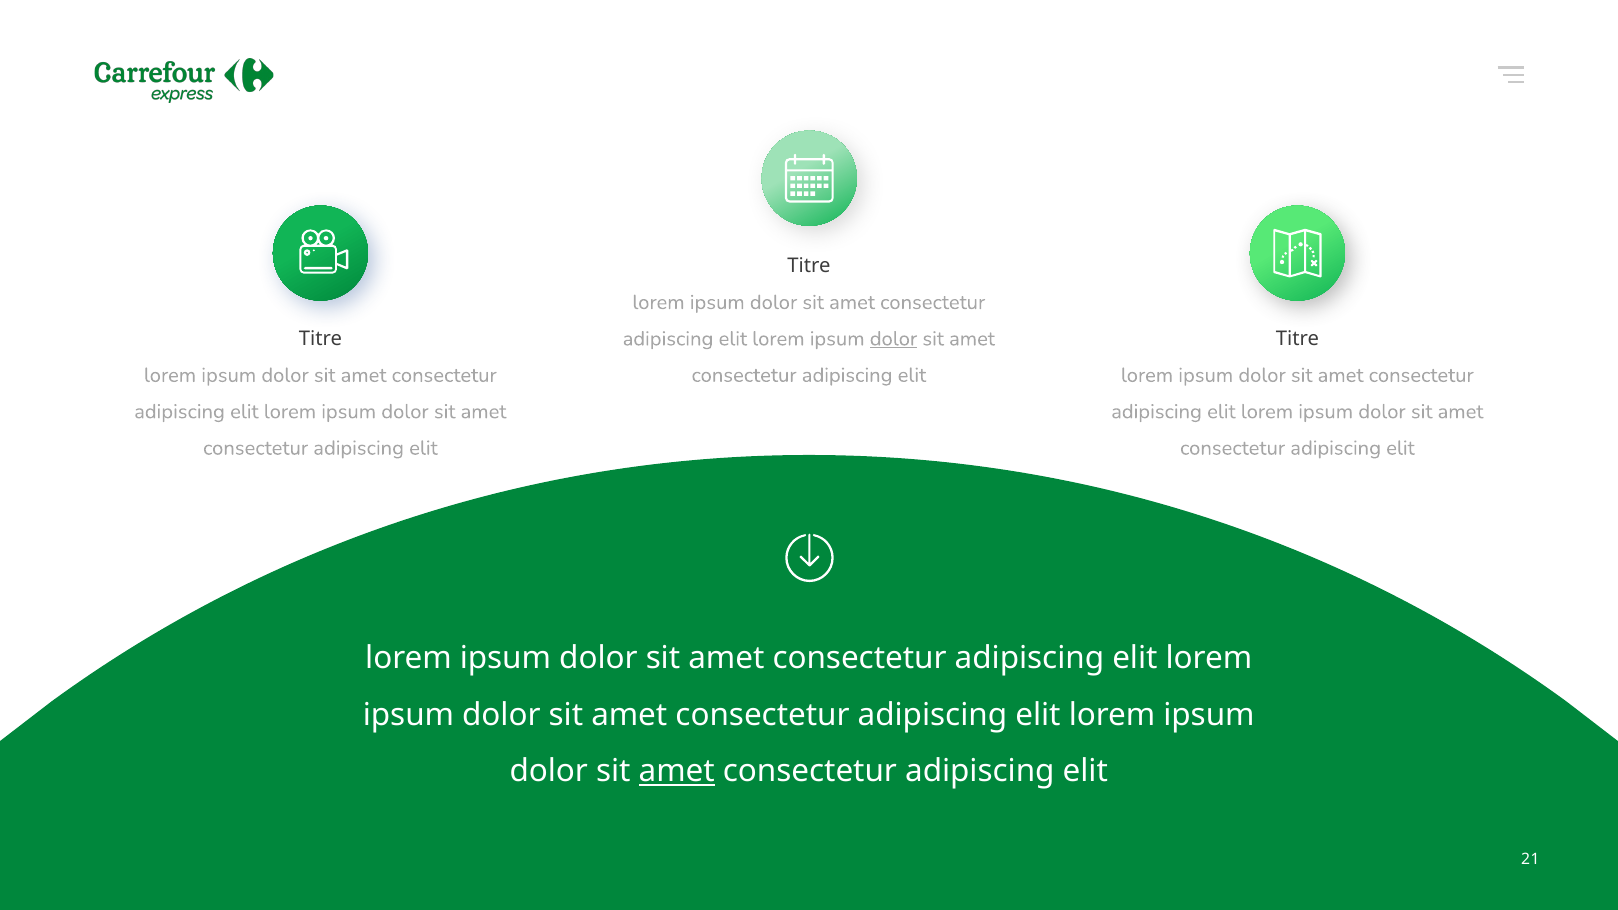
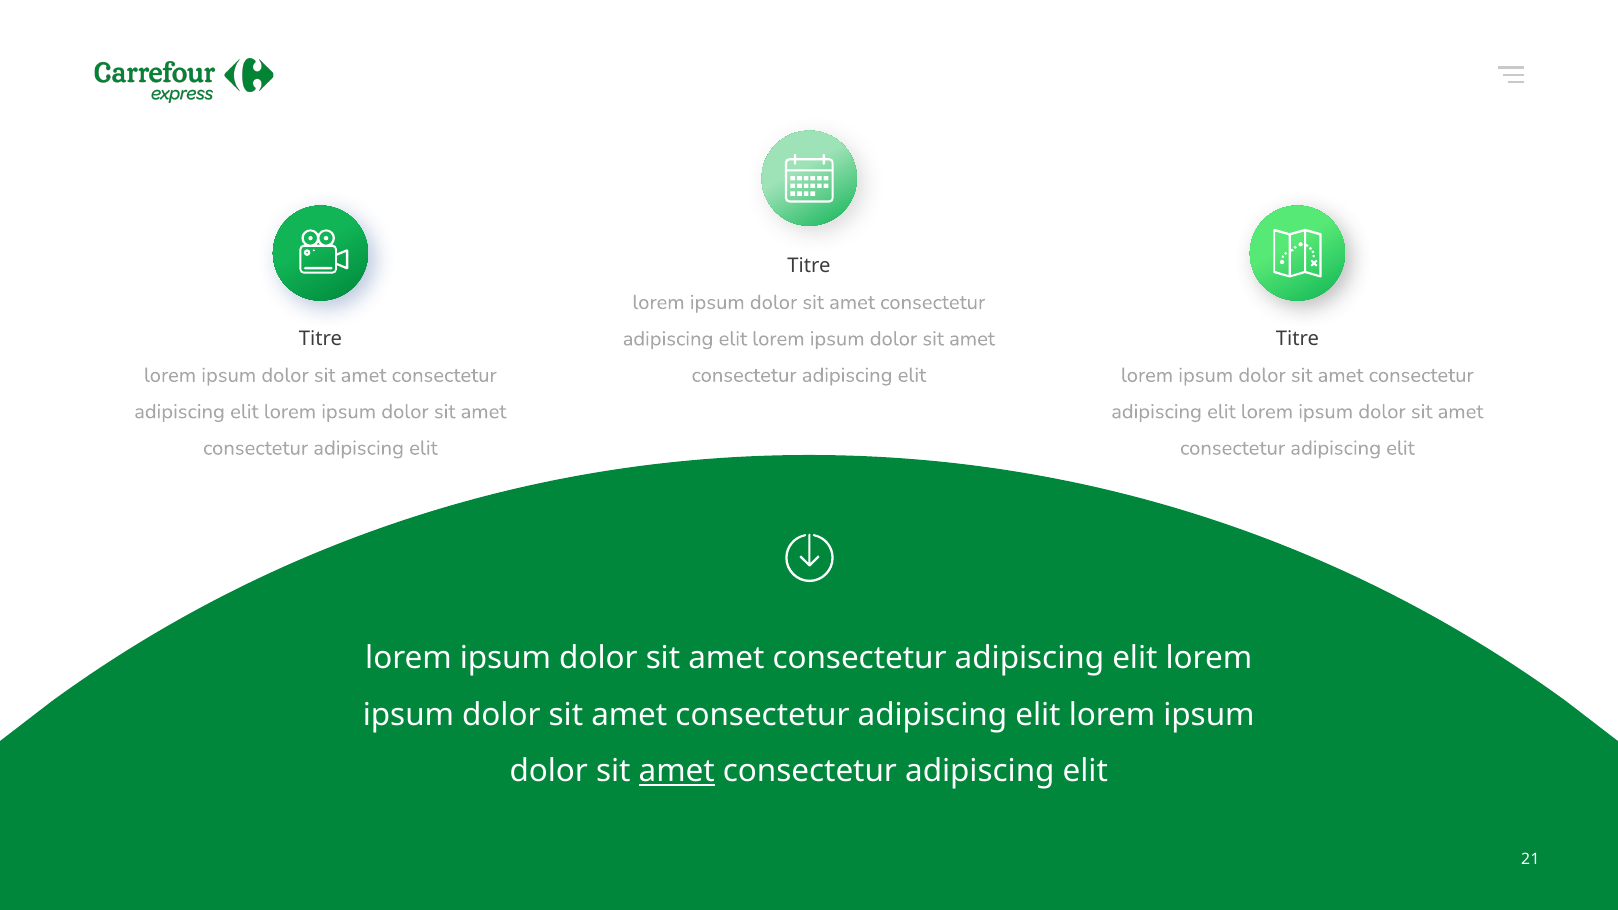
dolor at (893, 339) underline: present -> none
